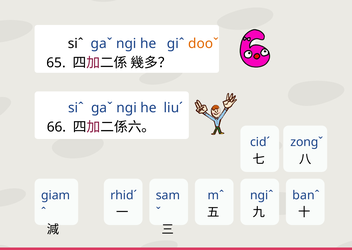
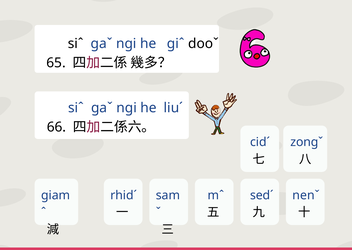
dooˇ colour: orange -> black
ngiˆ: ngiˆ -> sedˊ
banˆ: banˆ -> nenˇ
